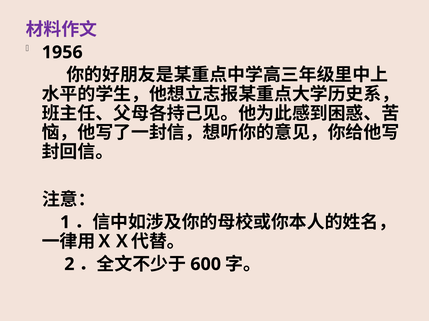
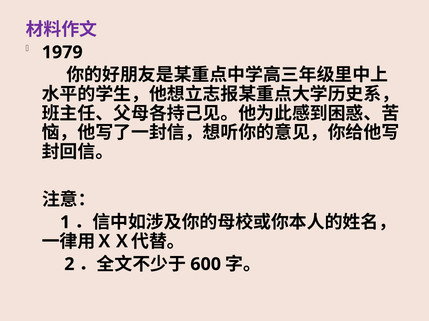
1956: 1956 -> 1979
